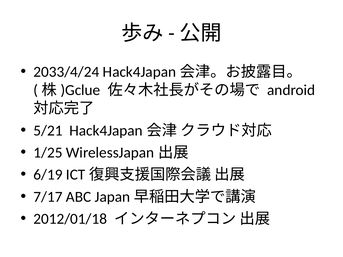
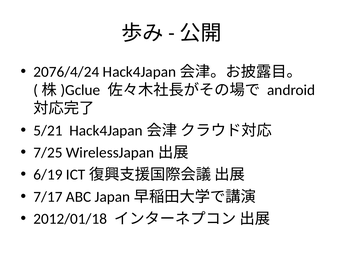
2033/4/24: 2033/4/24 -> 2076/4/24
1/25: 1/25 -> 7/25
